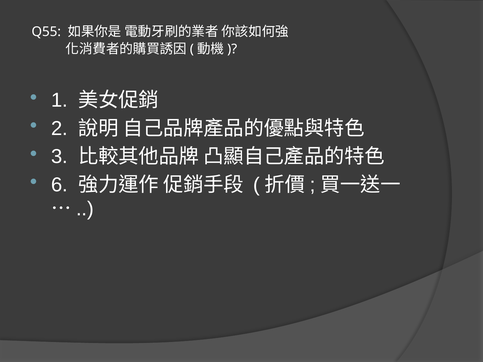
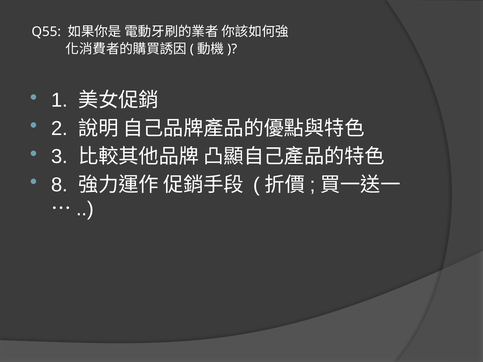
6: 6 -> 8
